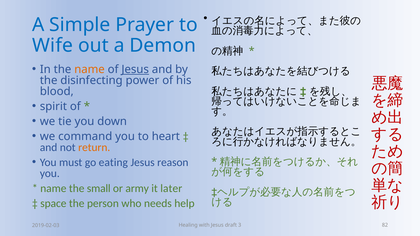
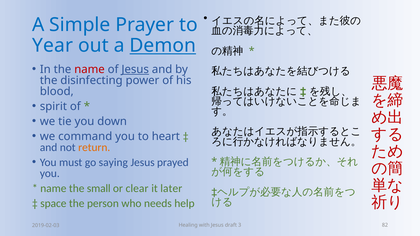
Wife: Wife -> Year
Demon underline: none -> present
name at (90, 70) colour: orange -> red
eating: eating -> saying
reason: reason -> prayed
army: army -> clear
